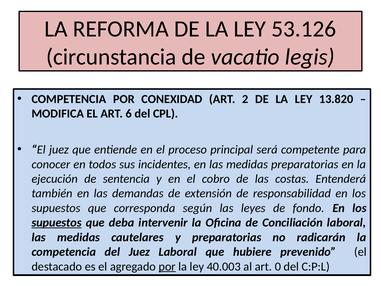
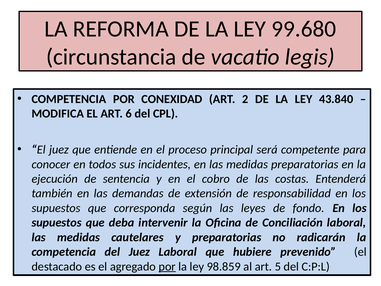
53.126: 53.126 -> 99.680
13.820: 13.820 -> 43.840
supuestos at (57, 222) underline: present -> none
40.003: 40.003 -> 98.859
0: 0 -> 5
